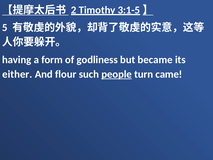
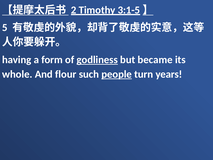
godliness underline: none -> present
either: either -> whole
came: came -> years
